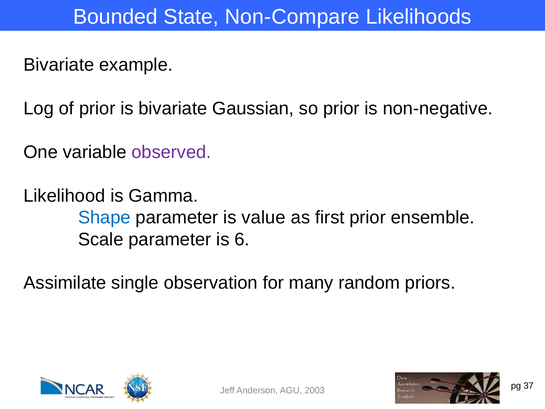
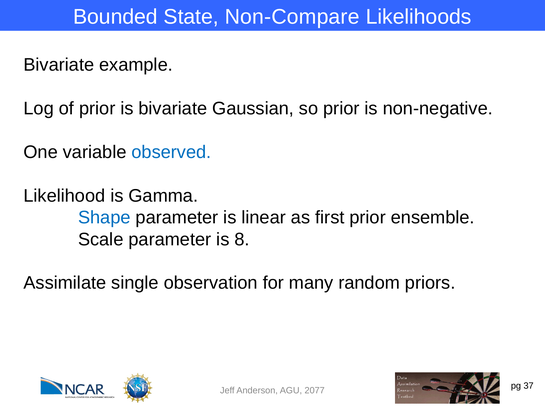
observed colour: purple -> blue
value: value -> linear
6: 6 -> 8
2003: 2003 -> 2077
